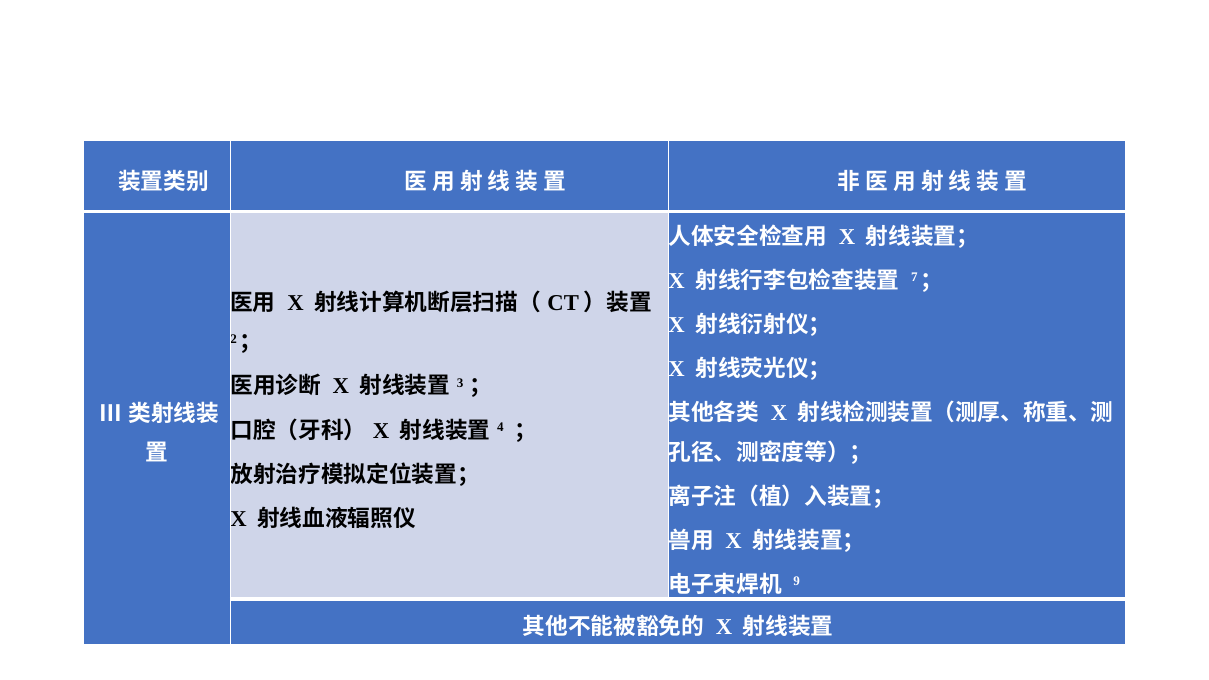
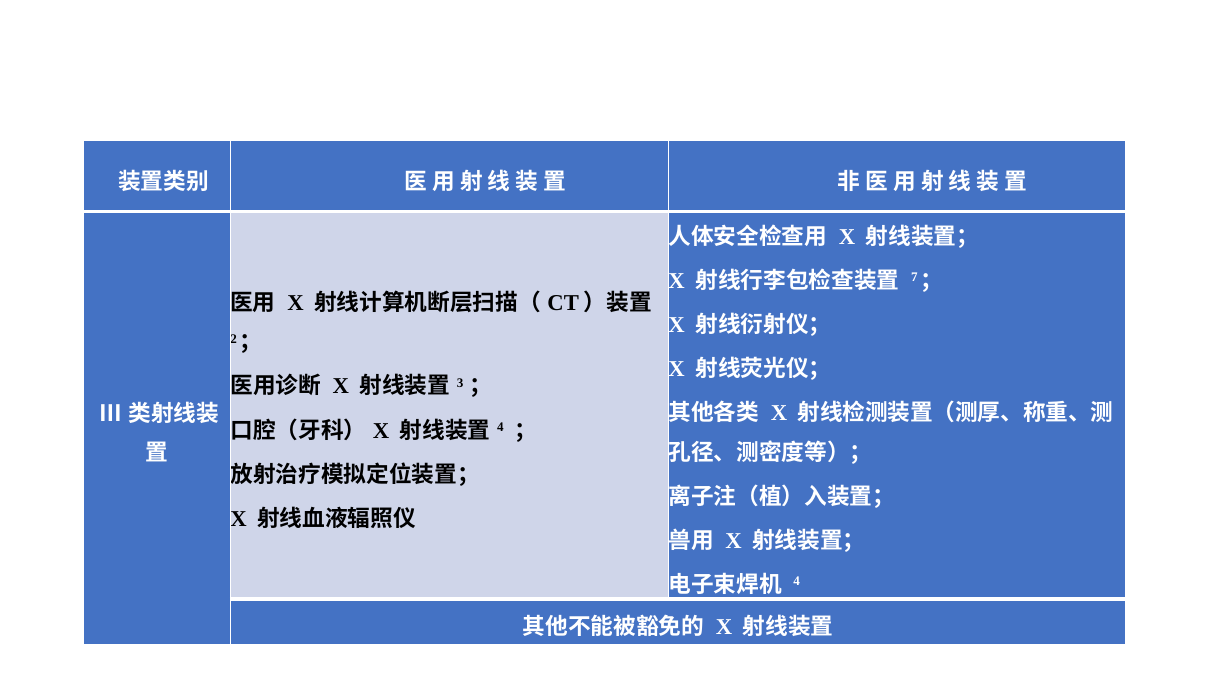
9 at (797, 581): 9 -> 4
